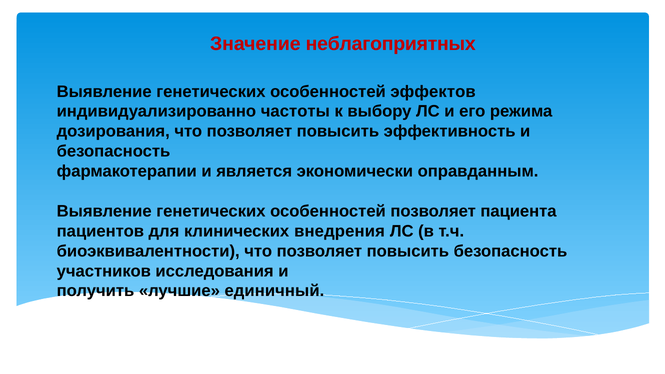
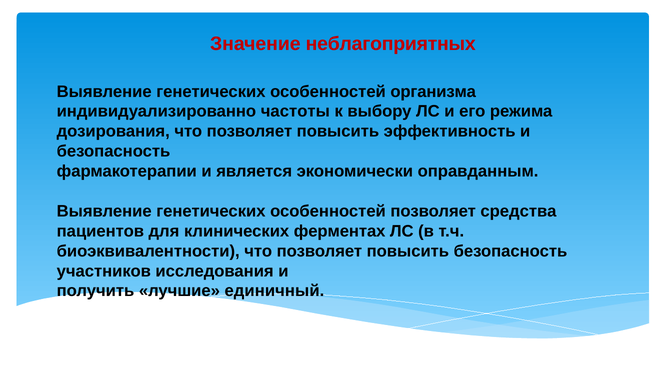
эффектов: эффектов -> организма
пациента: пациента -> средства
внедрения: внедрения -> ферментах
